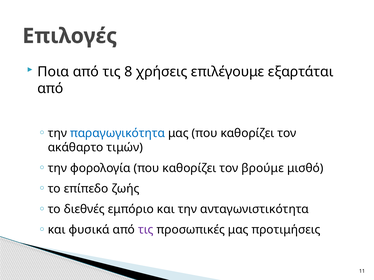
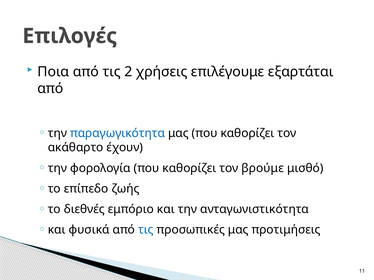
8: 8 -> 2
τιμών: τιμών -> έχουν
τις at (146, 230) colour: purple -> blue
